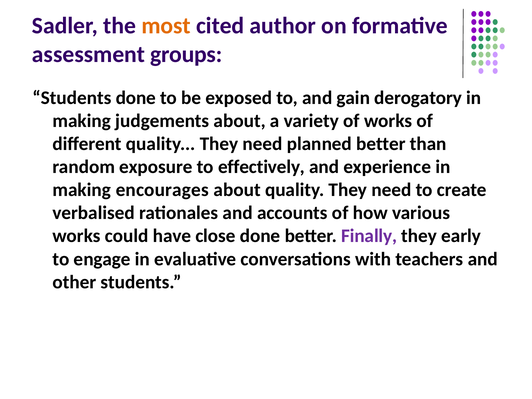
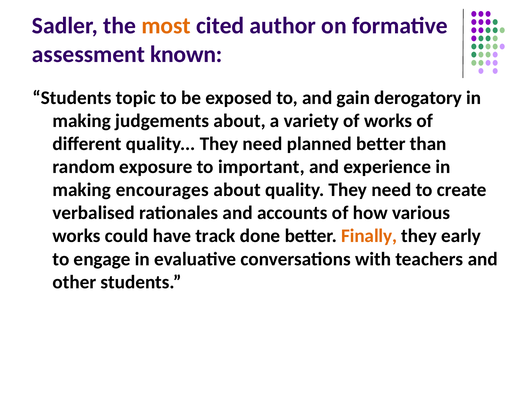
groups: groups -> known
Students done: done -> topic
effectively: effectively -> important
close: close -> track
Finally colour: purple -> orange
